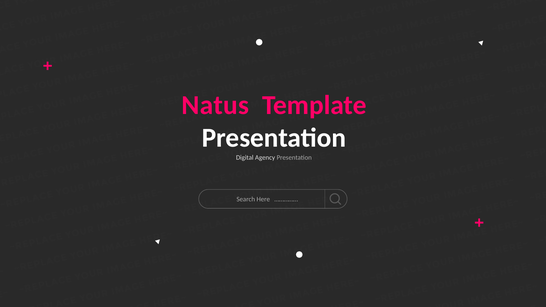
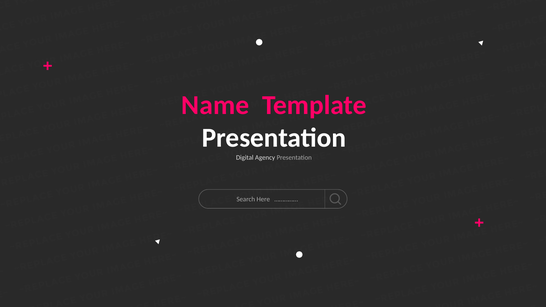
Natus: Natus -> Name
